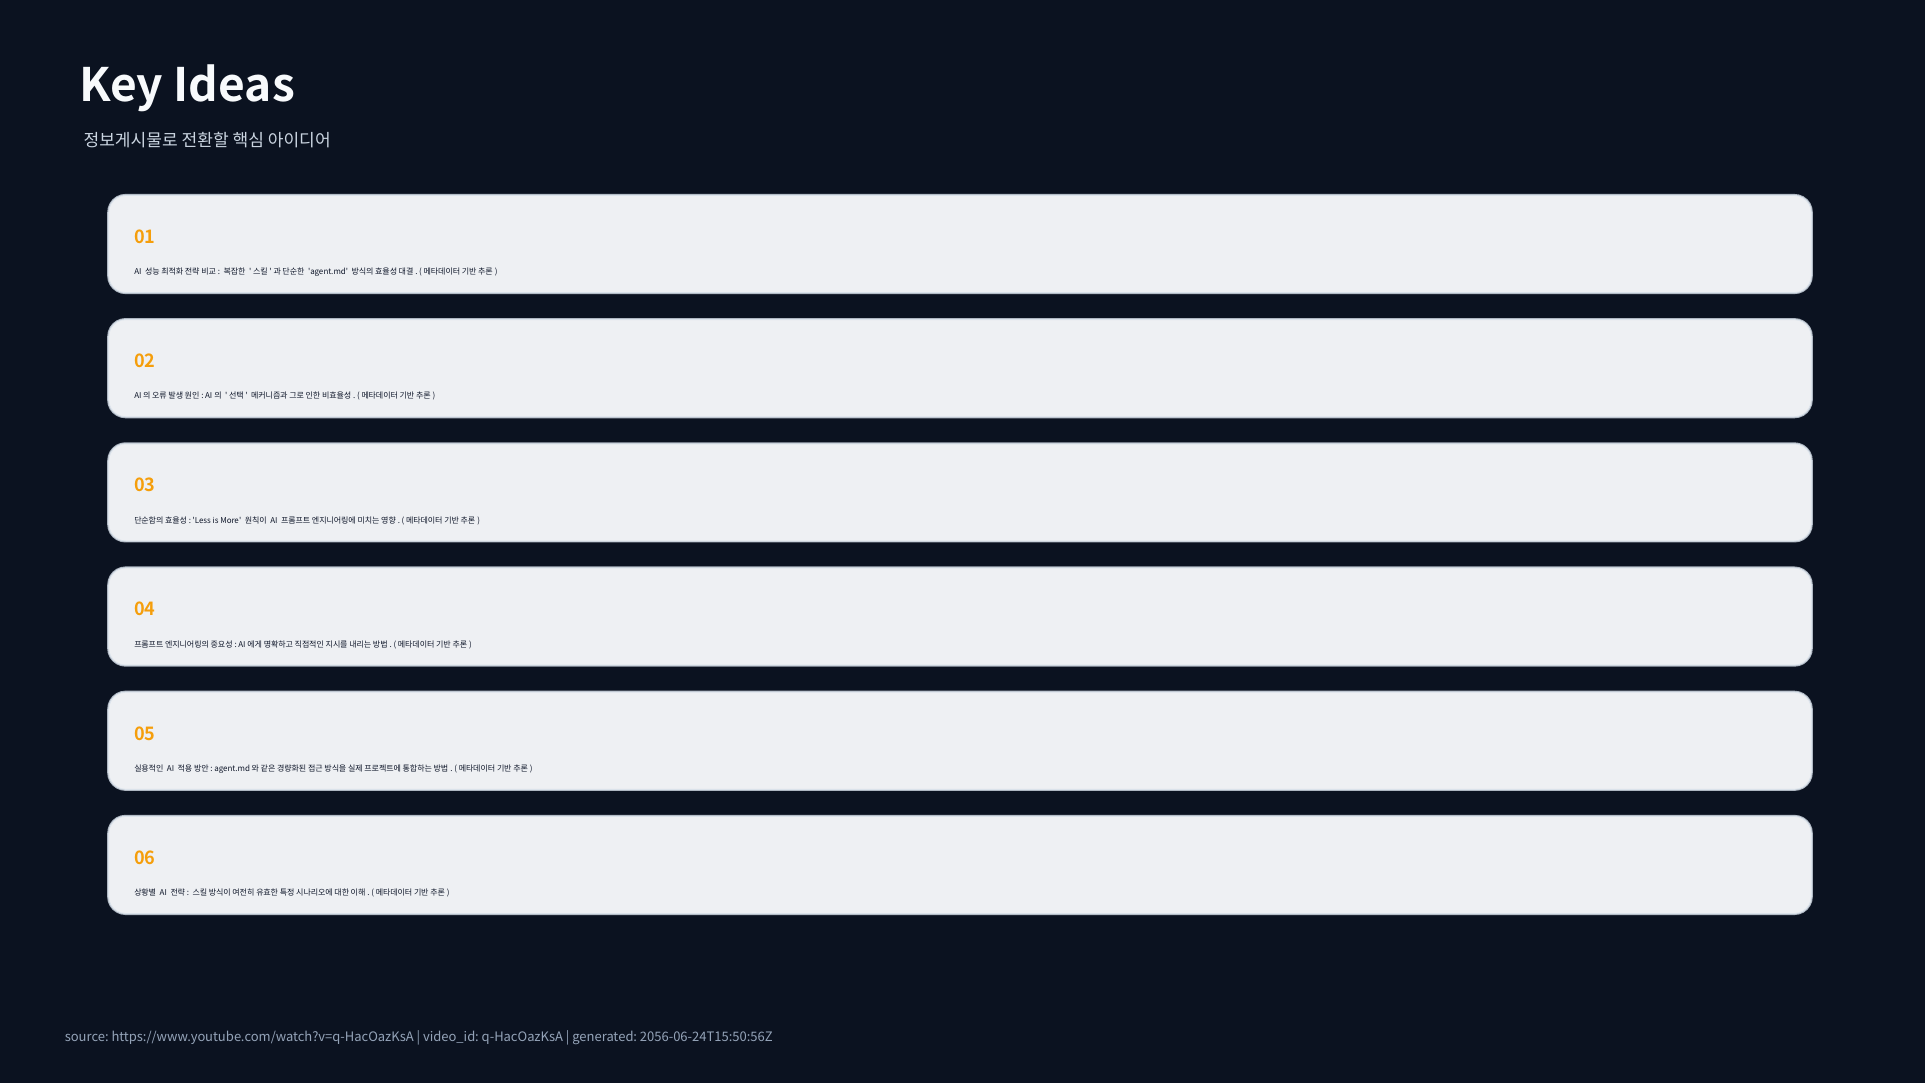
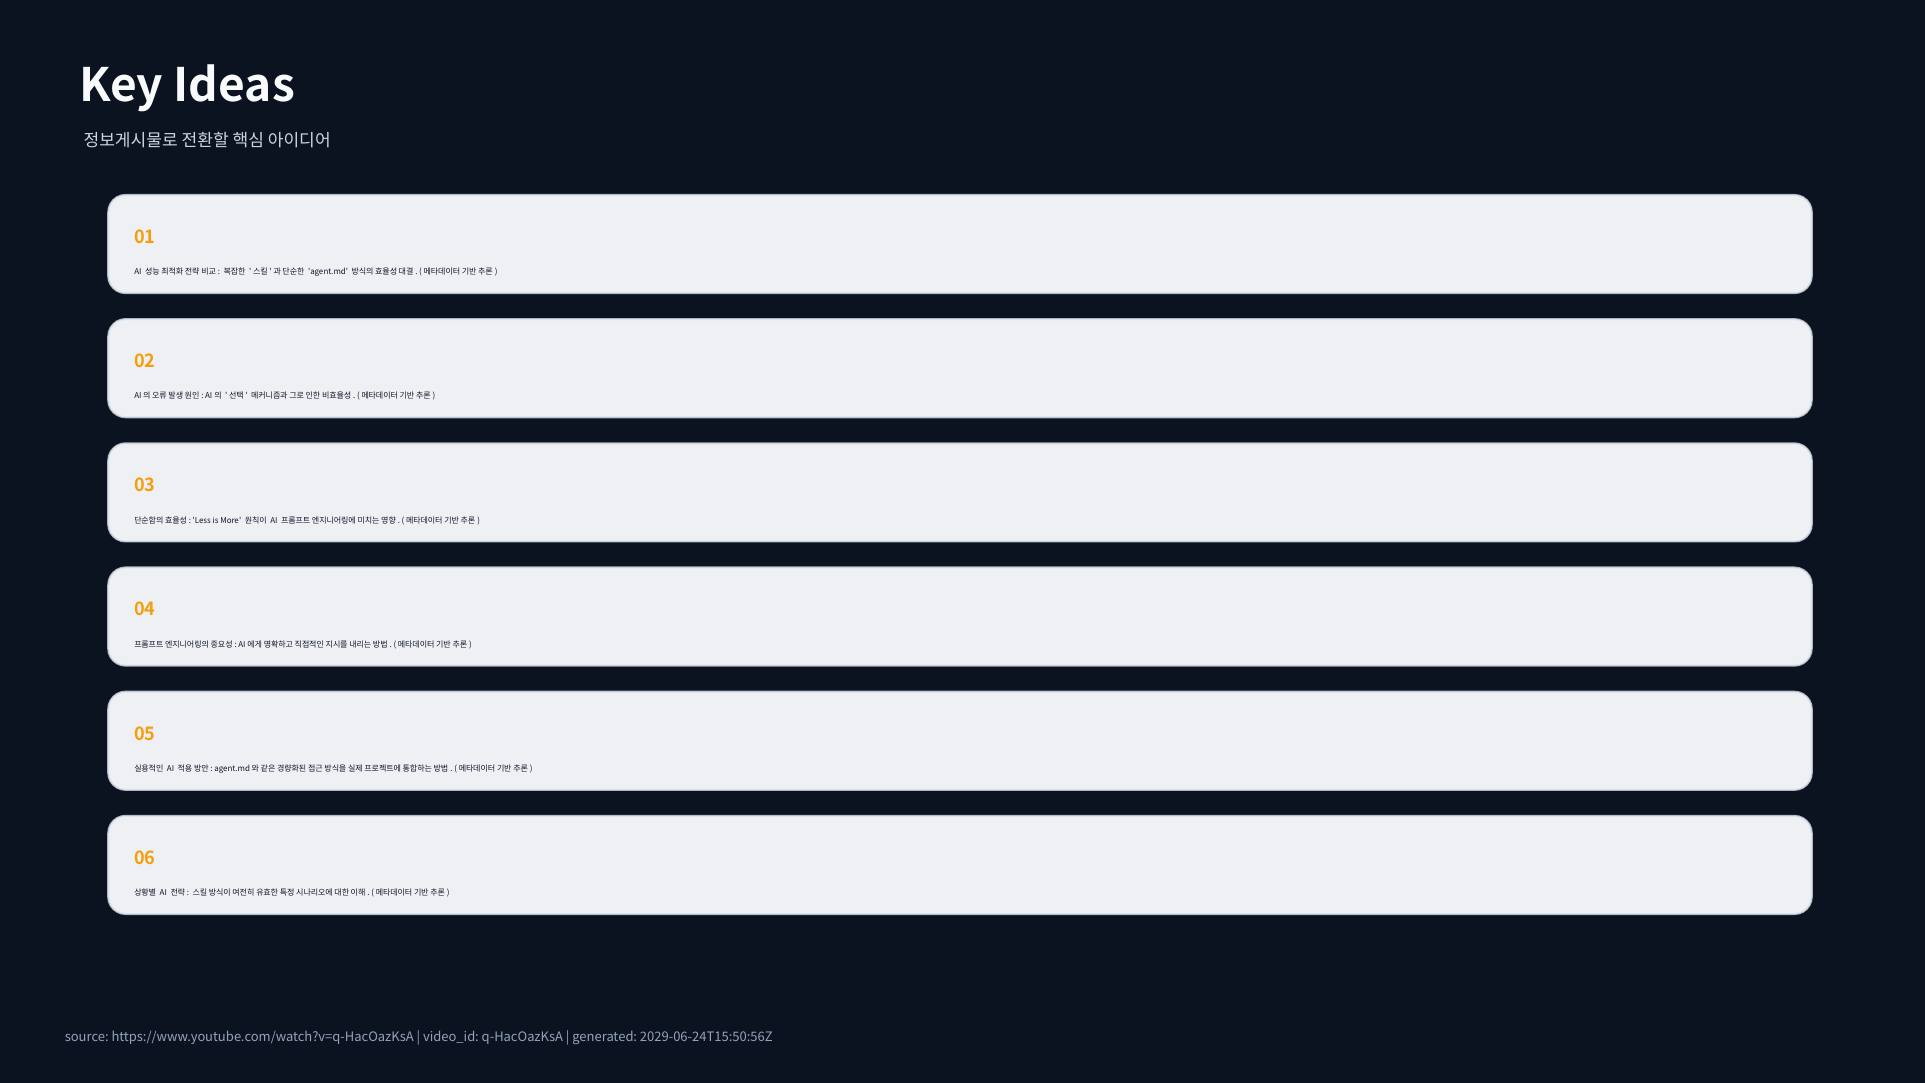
2056-06-24T15:50:56Z: 2056-06-24T15:50:56Z -> 2029-06-24T15:50:56Z
